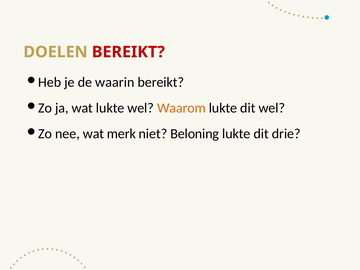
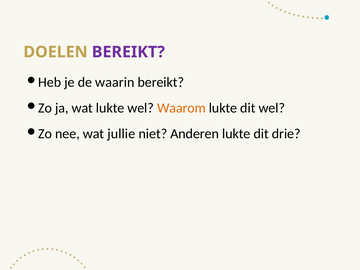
BEREIKT at (128, 52) colour: red -> purple
merk: merk -> jullie
Beloning: Beloning -> Anderen
